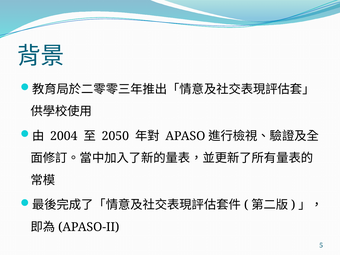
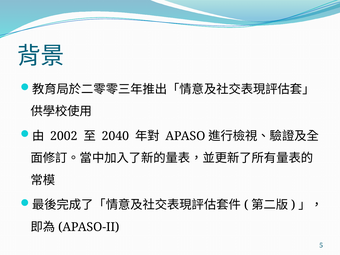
2004: 2004 -> 2002
2050: 2050 -> 2040
